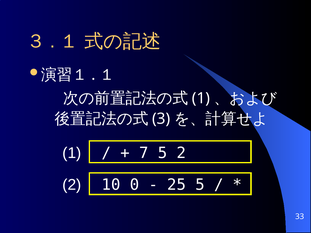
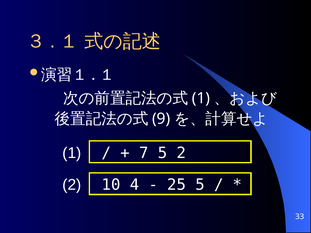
3: 3 -> 9
0: 0 -> 4
